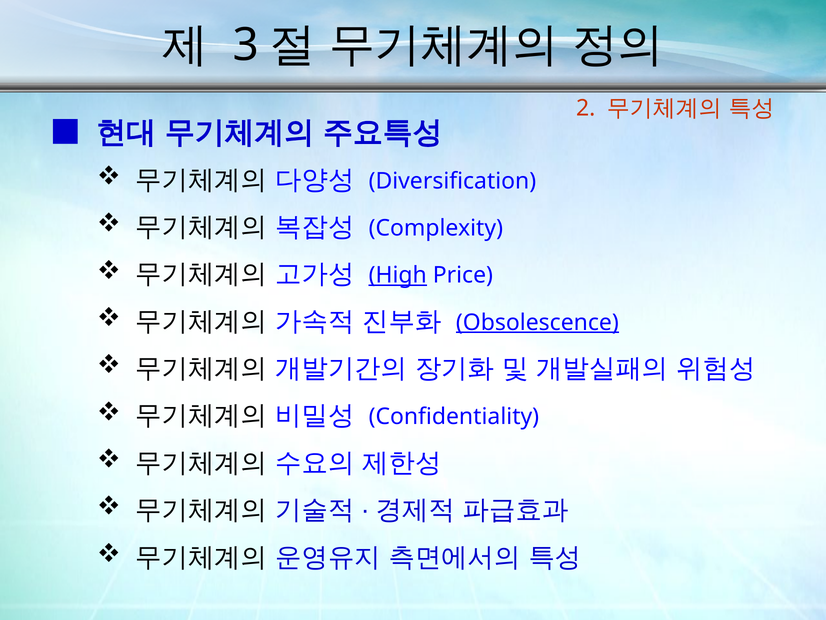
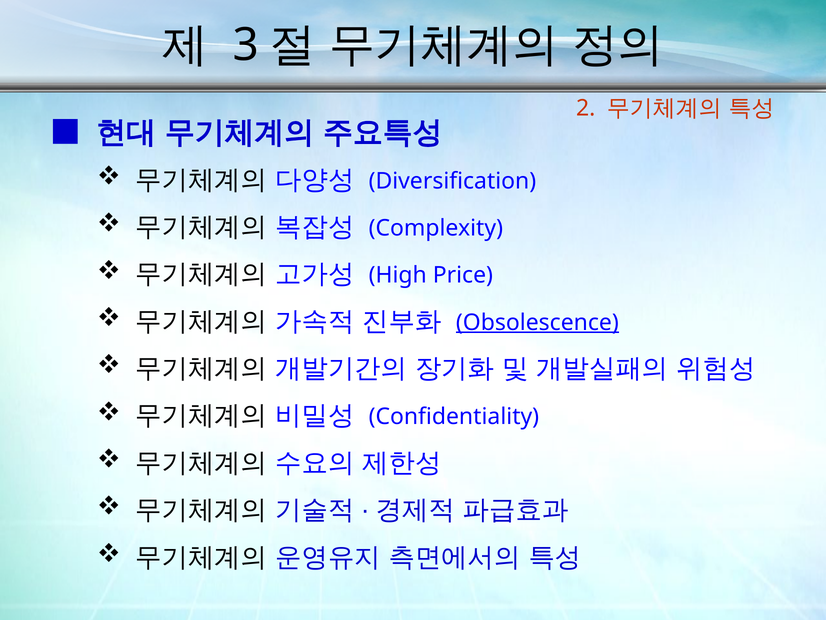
High underline: present -> none
